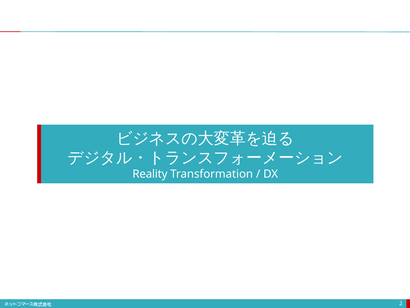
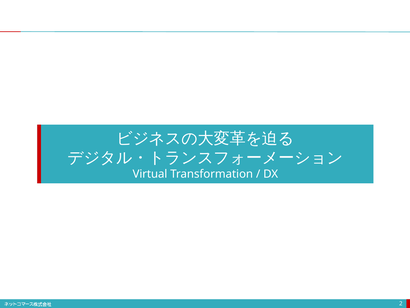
Reality: Reality -> Virtual
